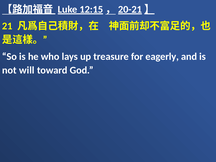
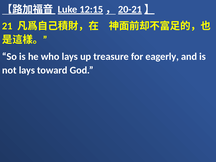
not will: will -> lays
